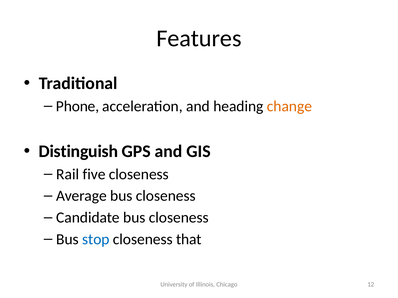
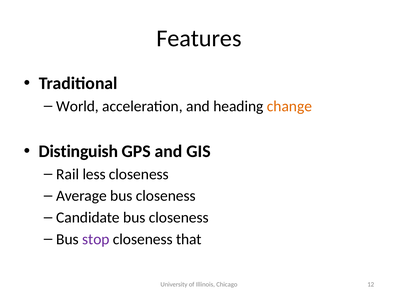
Phone: Phone -> World
five: five -> less
stop colour: blue -> purple
